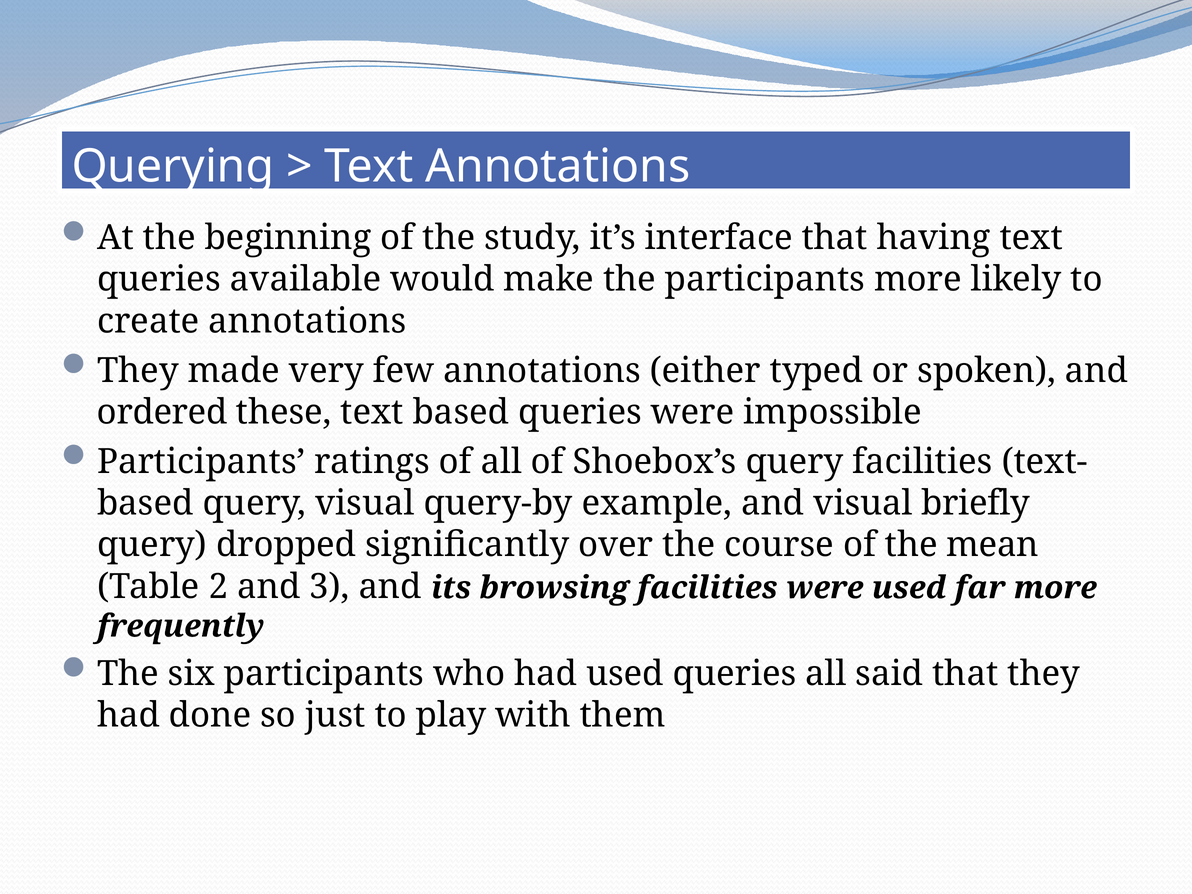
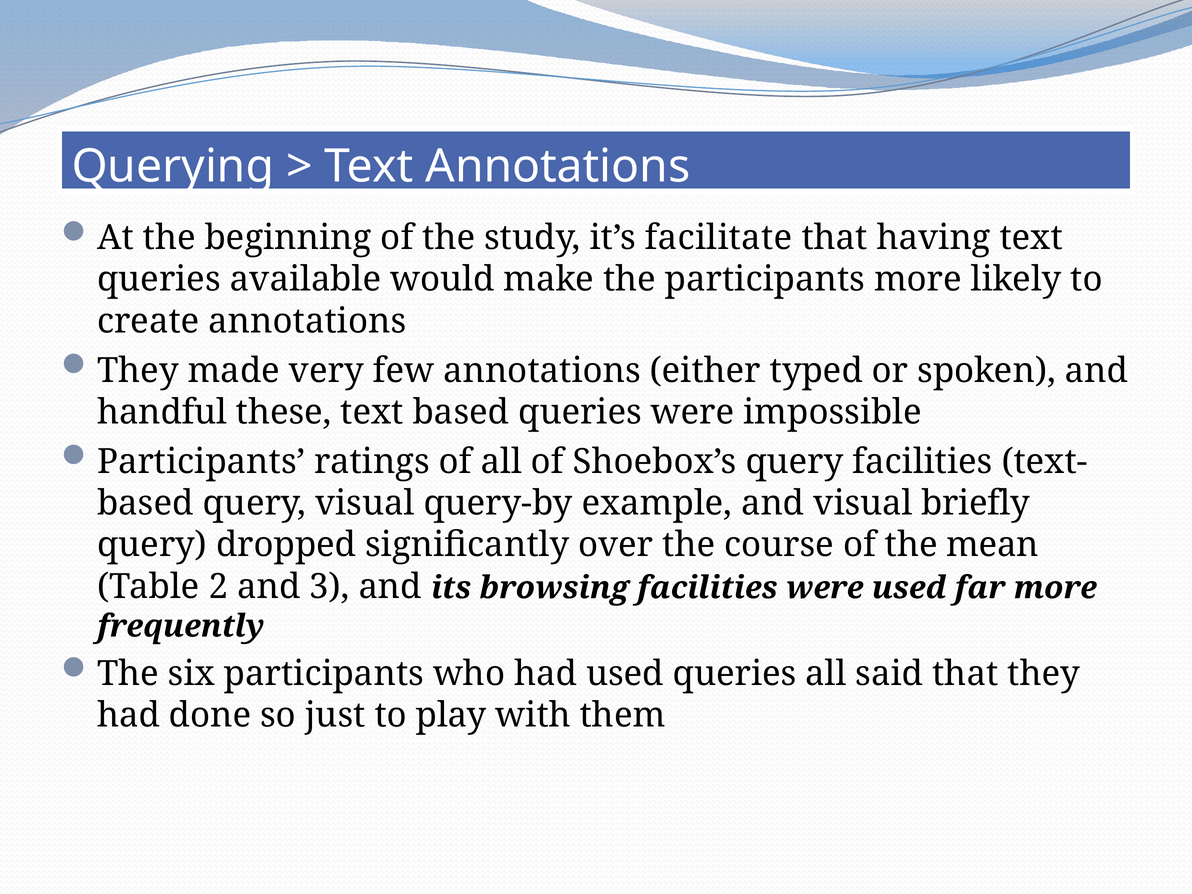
interface: interface -> facilitate
ordered: ordered -> handful
